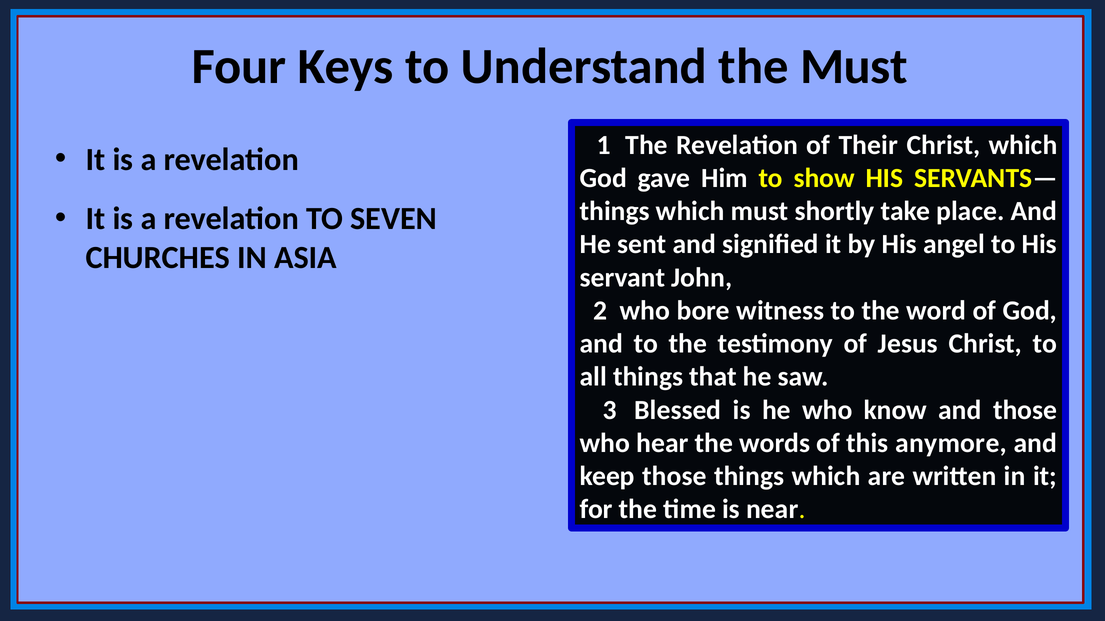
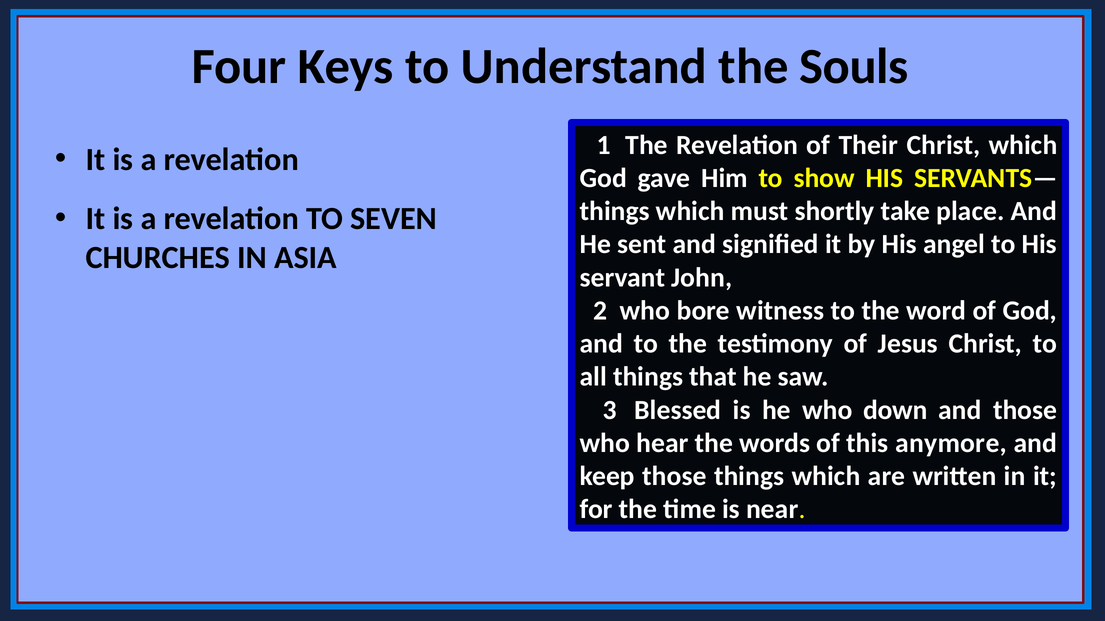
the Must: Must -> Souls
know: know -> down
